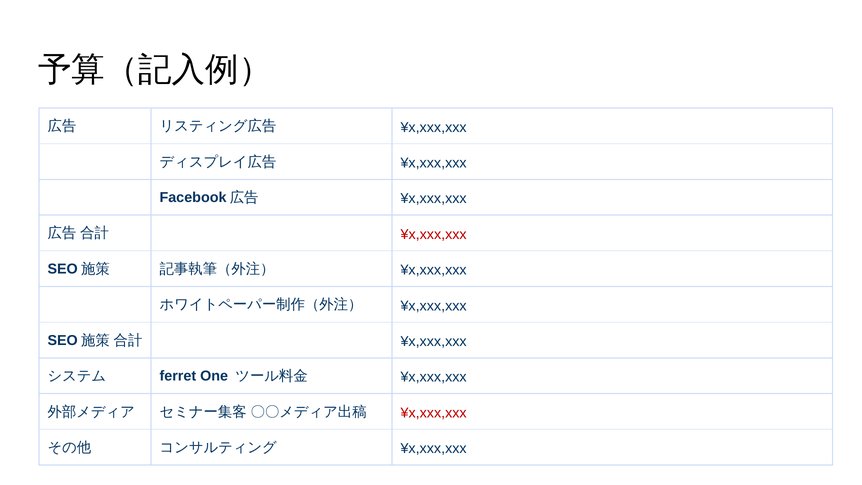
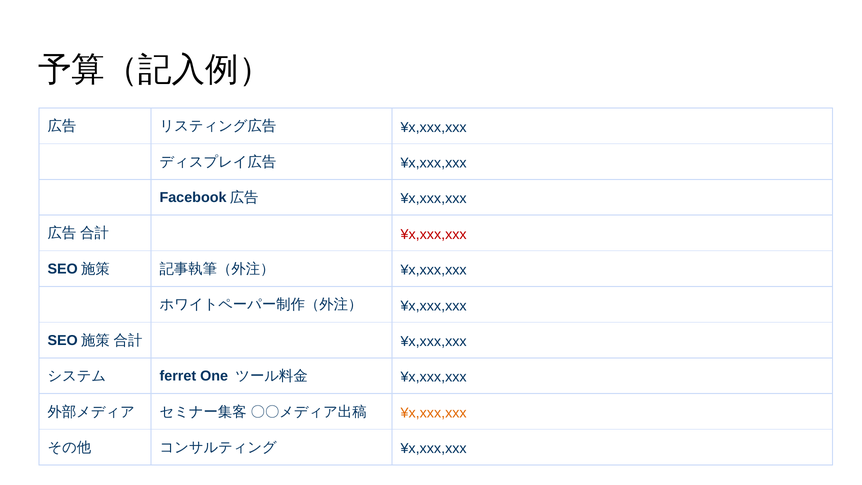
¥x,xxx,xxx at (434, 413) colour: red -> orange
